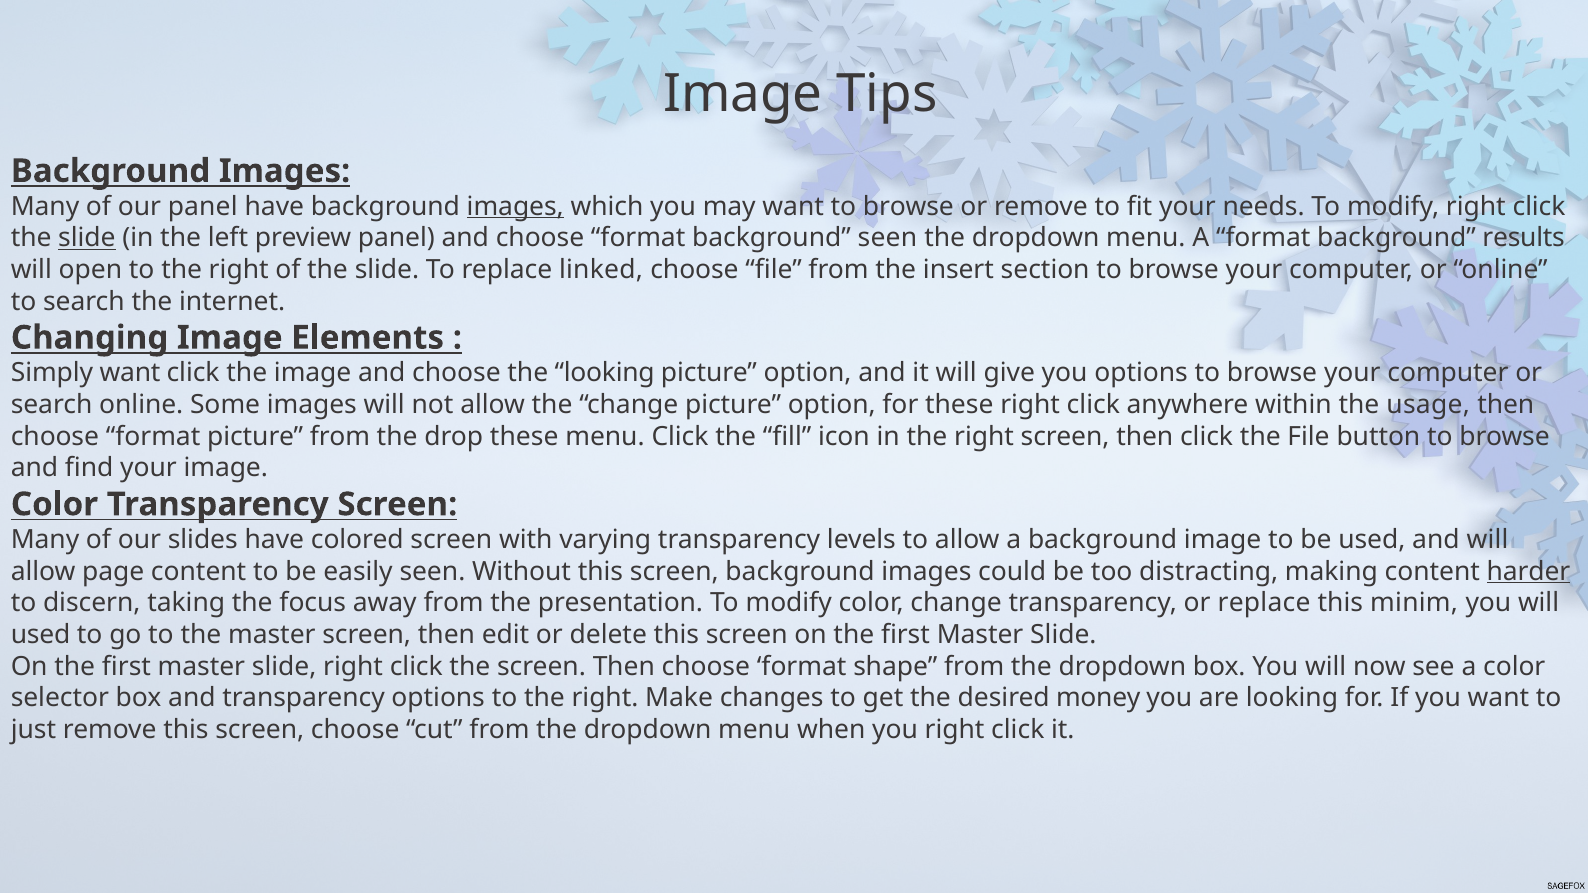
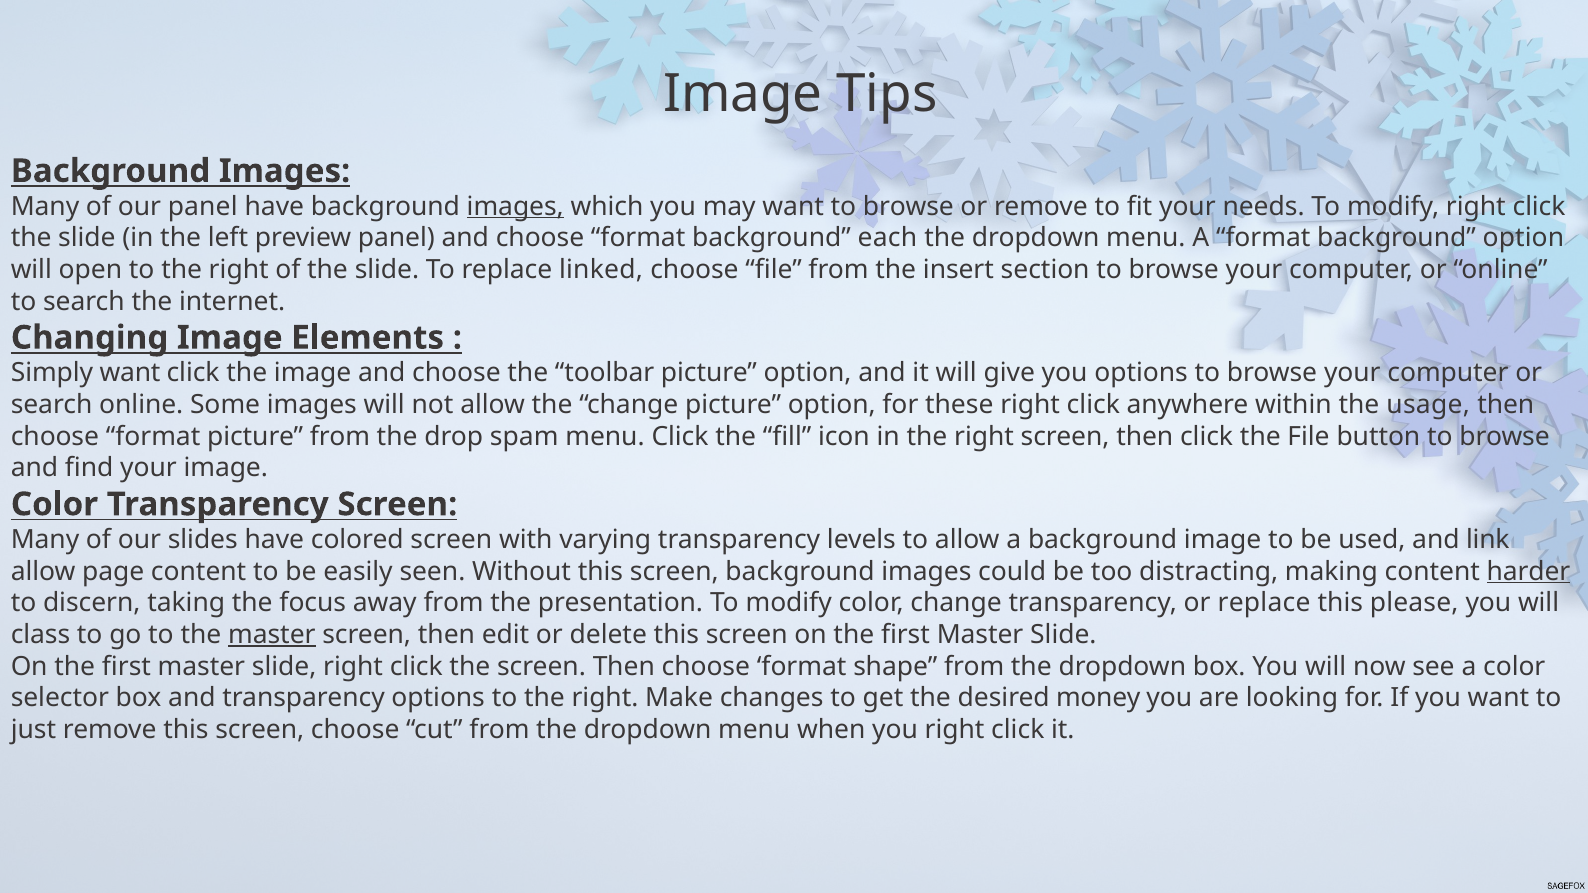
slide at (87, 238) underline: present -> none
background seen: seen -> each
background results: results -> option
the looking: looking -> toolbar
drop these: these -> spam
and will: will -> link
minim: minim -> please
used at (41, 635): used -> class
master at (272, 635) underline: none -> present
